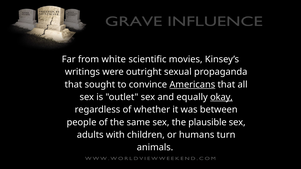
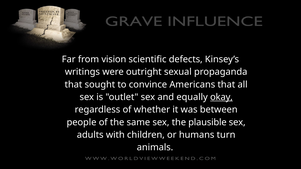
white: white -> vision
movies: movies -> defects
Americans underline: present -> none
